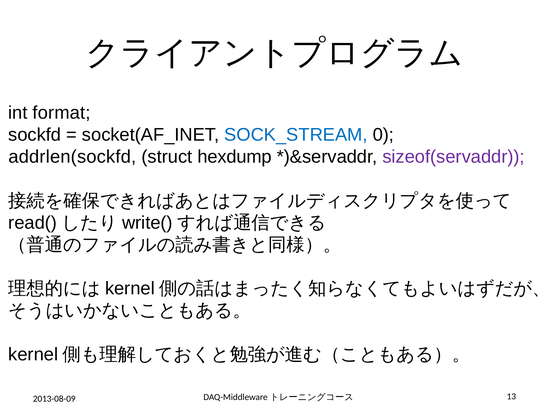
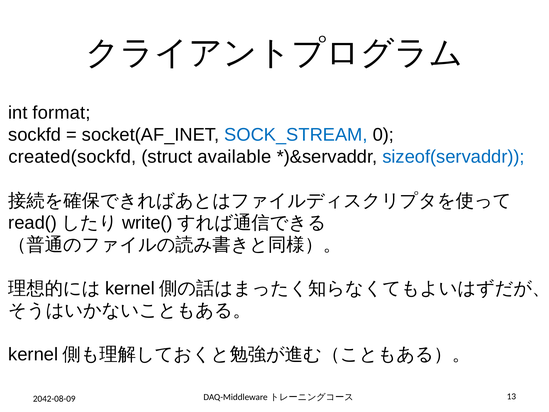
addrlen(sockfd: addrlen(sockfd -> created(sockfd
hexdump: hexdump -> available
sizeof(servaddr colour: purple -> blue
2013-08-09: 2013-08-09 -> 2042-08-09
